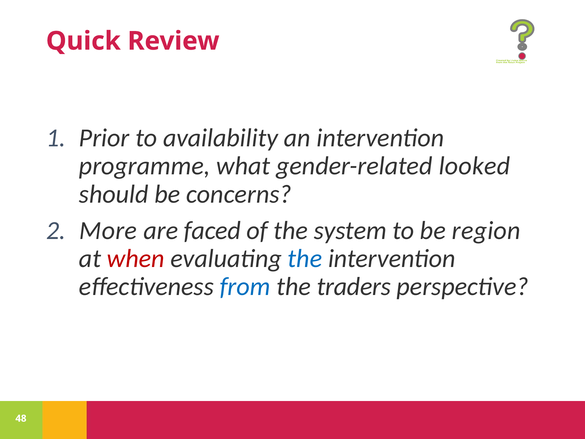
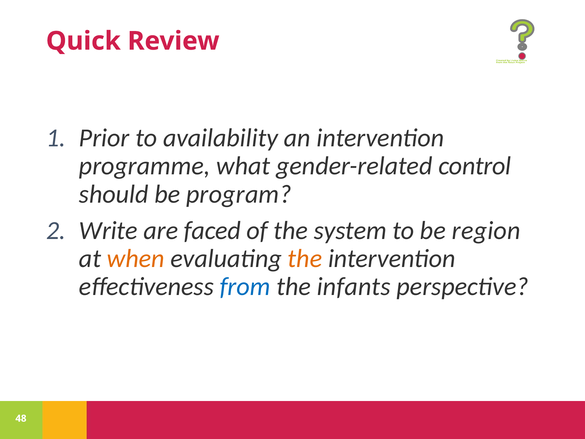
looked: looked -> control
concerns: concerns -> program
More: More -> Write
when colour: red -> orange
the at (305, 258) colour: blue -> orange
traders: traders -> infants
